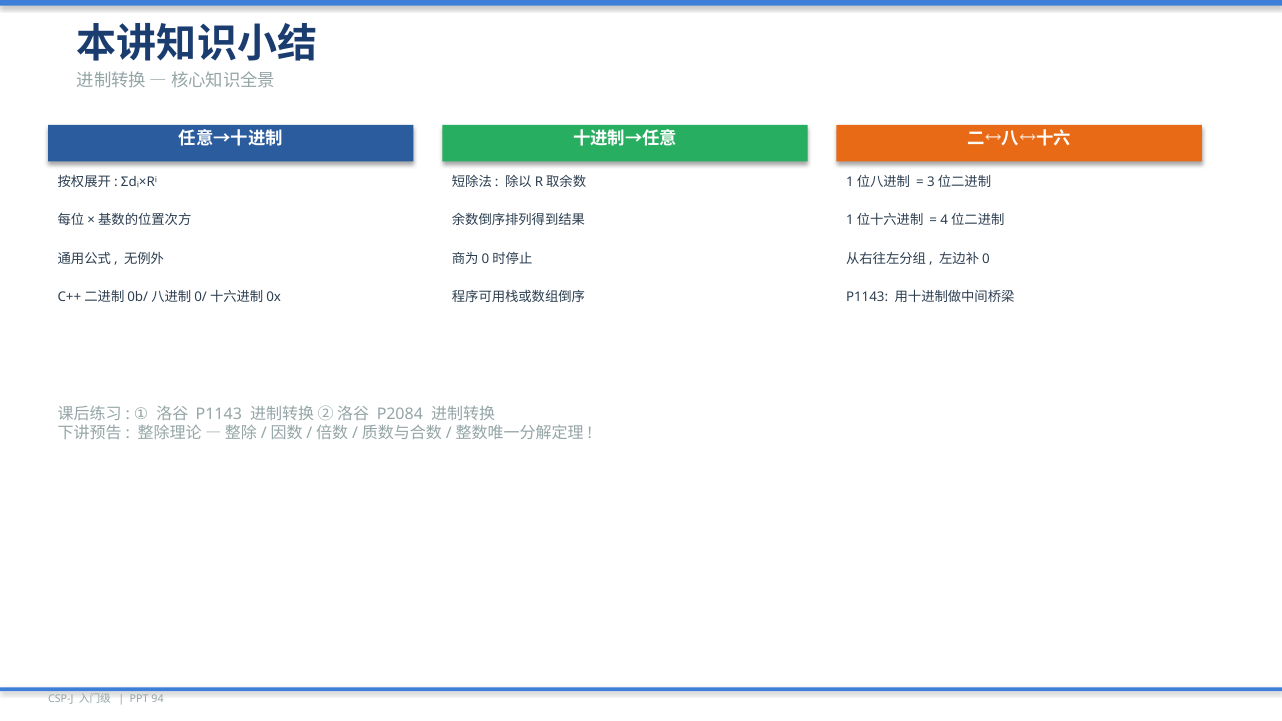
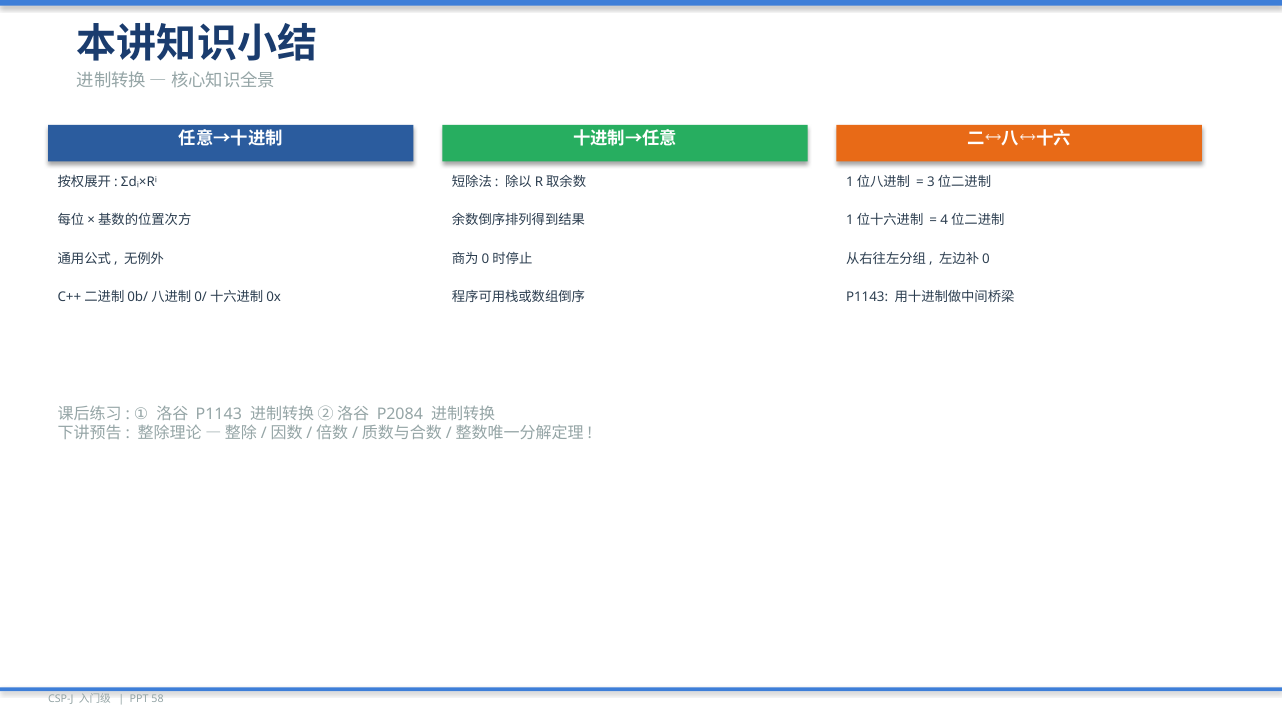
94: 94 -> 58
